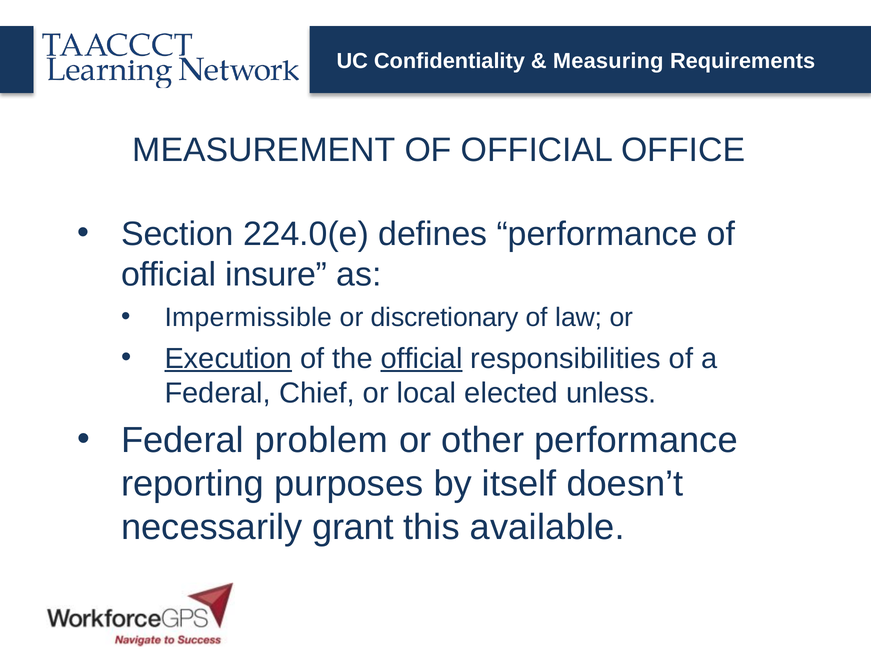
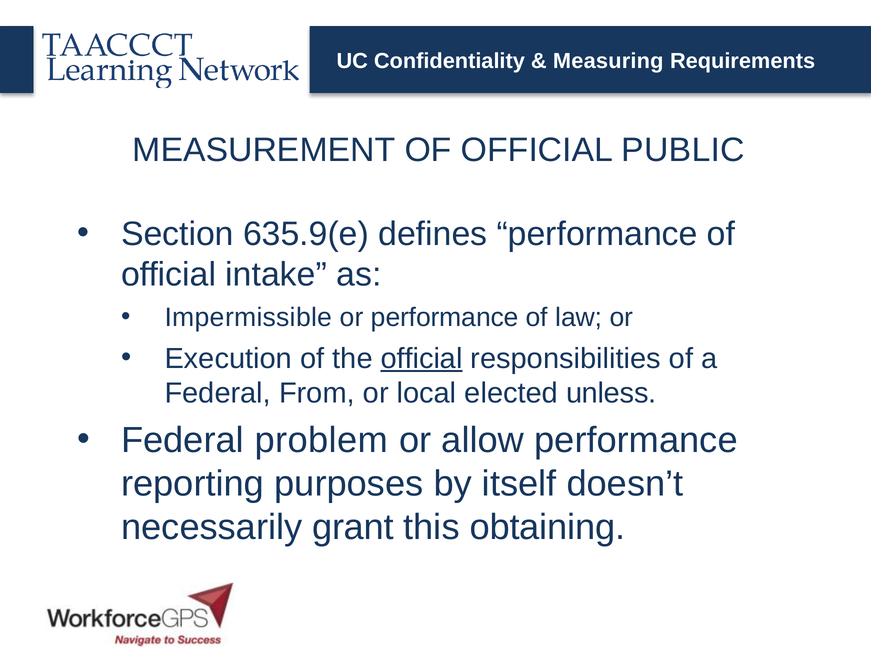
OFFICE: OFFICE -> PUBLIC
224.0(e: 224.0(e -> 635.9(e
insure: insure -> intake
or discretionary: discretionary -> performance
Execution underline: present -> none
Chief: Chief -> From
other: other -> allow
available: available -> obtaining
